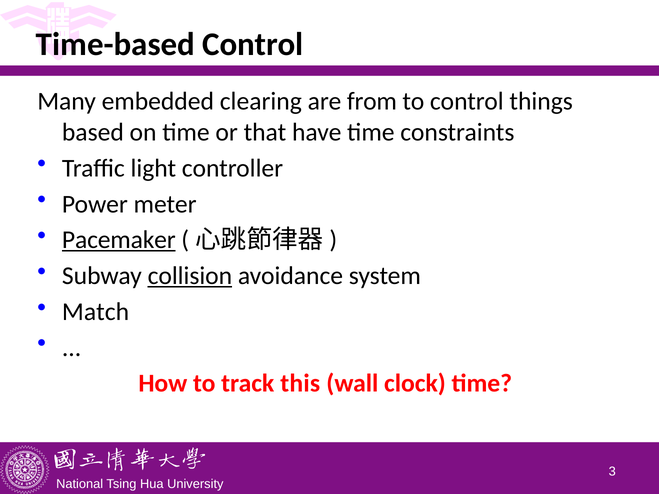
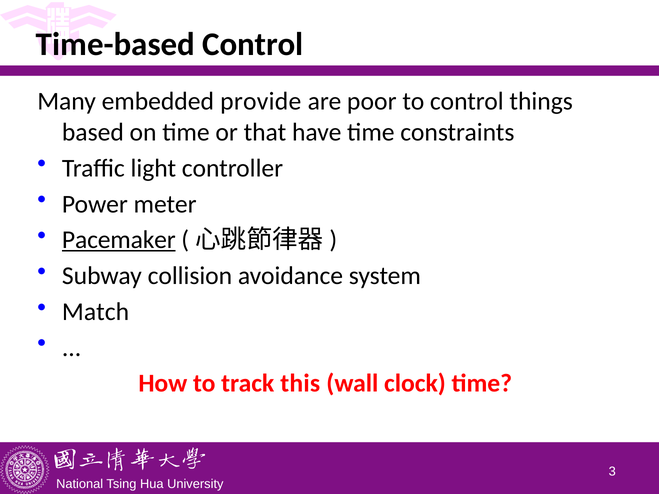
clearing: clearing -> provide
from: from -> poor
collision underline: present -> none
